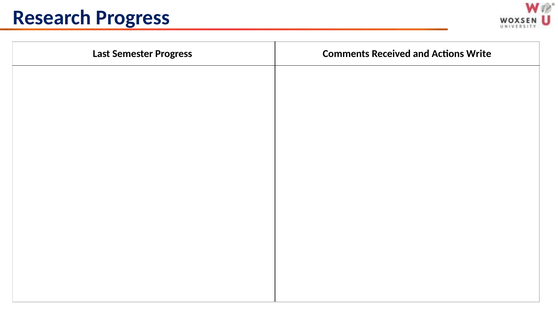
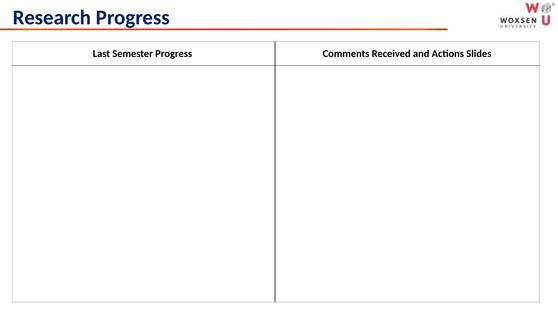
Write: Write -> Slides
